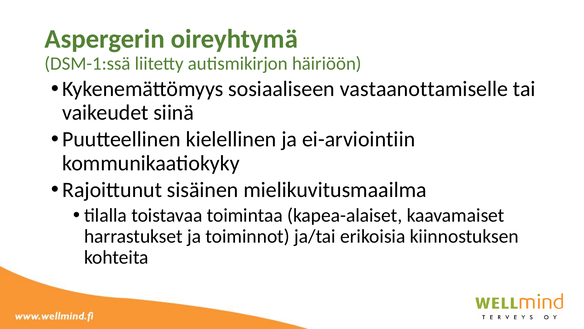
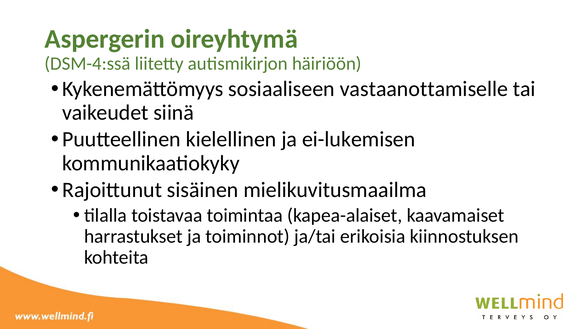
DSM-1:ssä: DSM-1:ssä -> DSM-4:ssä
ei-arviointiin: ei-arviointiin -> ei-lukemisen
